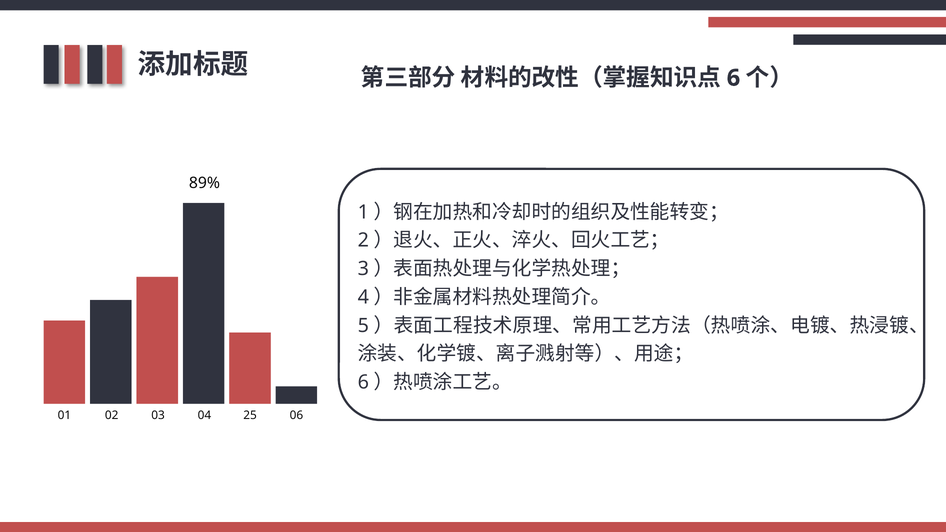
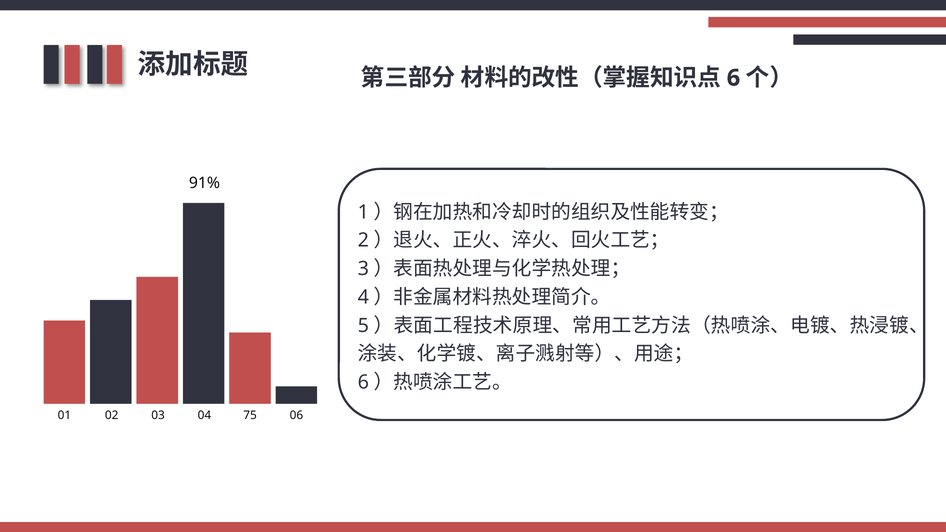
89%: 89% -> 91%
25: 25 -> 75
